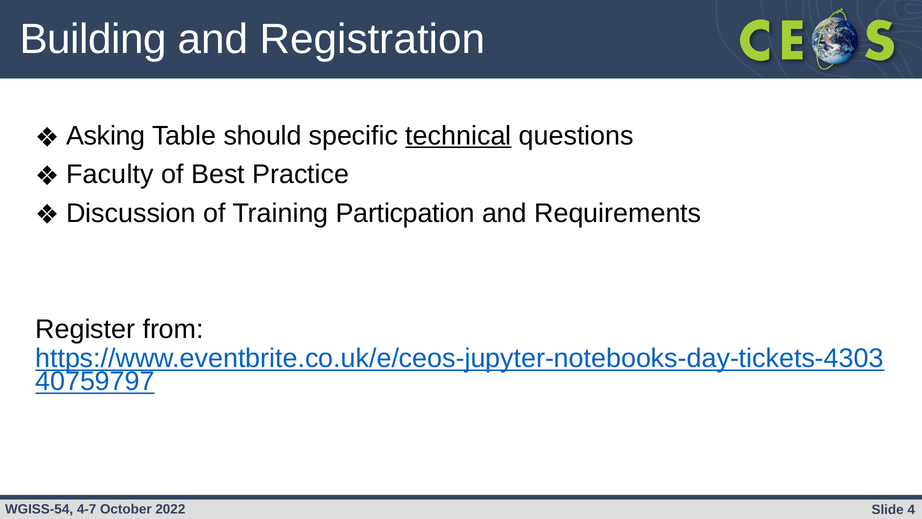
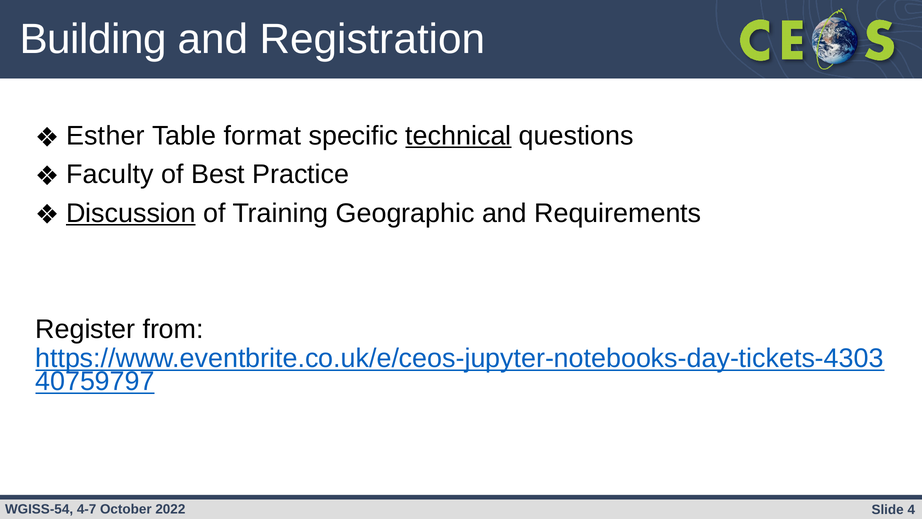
Asking: Asking -> Esther
should: should -> format
Discussion underline: none -> present
Particpation: Particpation -> Geographic
